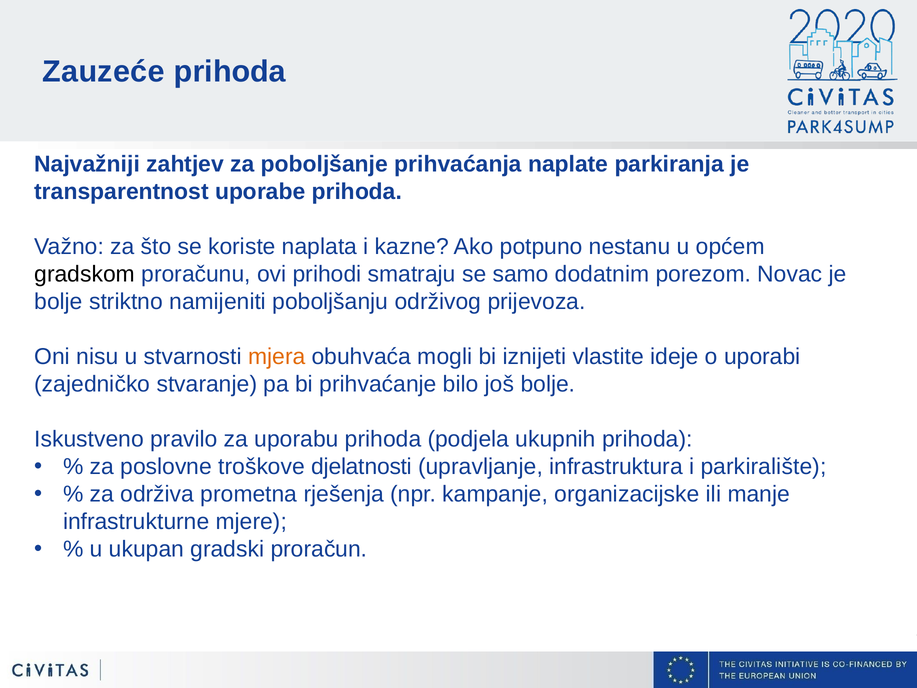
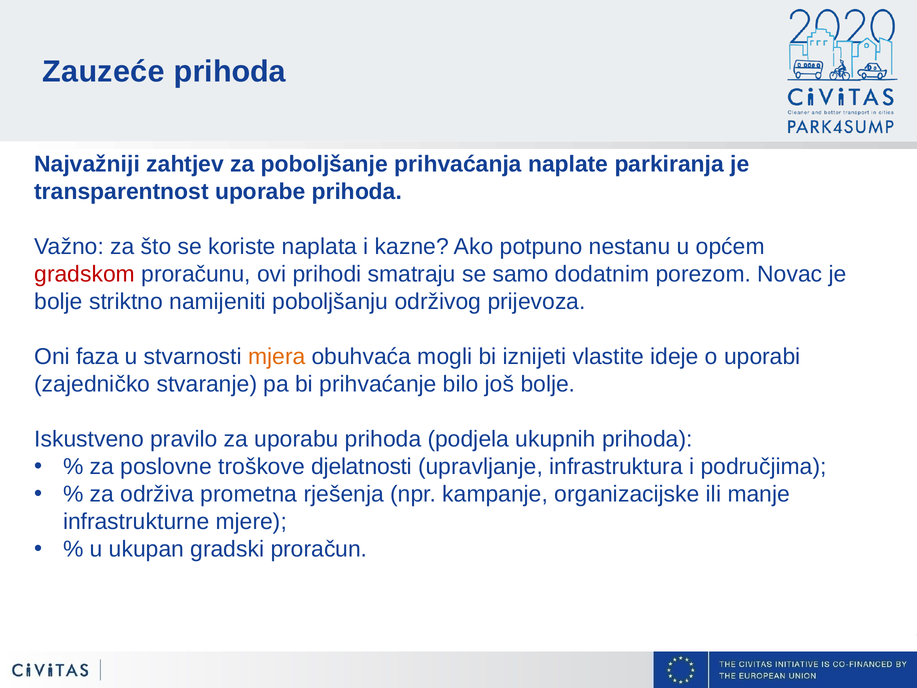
gradskom colour: black -> red
nisu: nisu -> faza
parkiralište: parkiralište -> područjima
